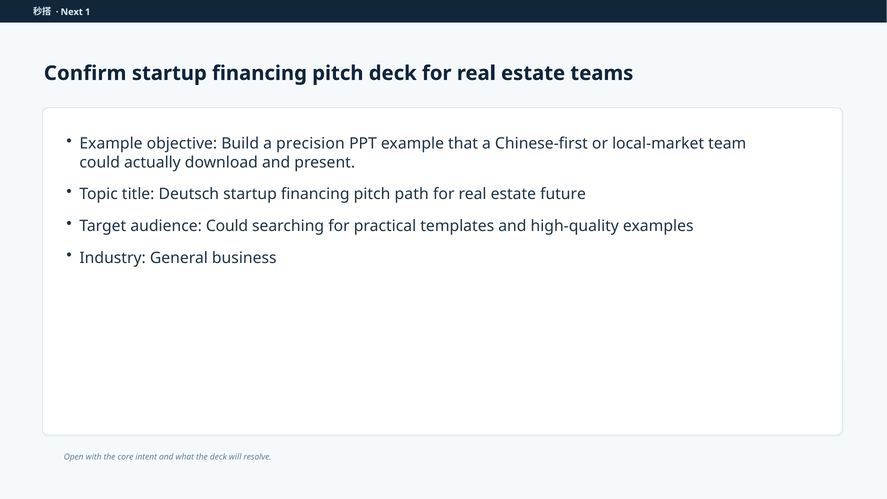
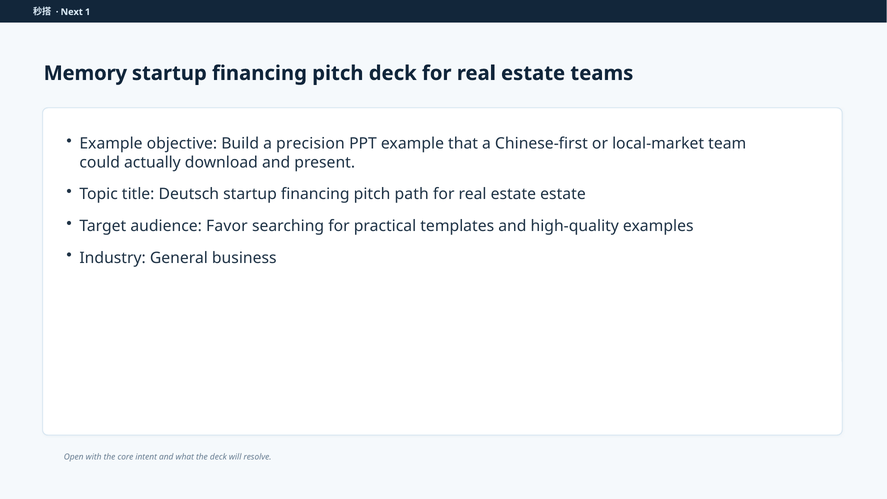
Confirm: Confirm -> Memory
estate future: future -> estate
audience Could: Could -> Favor
